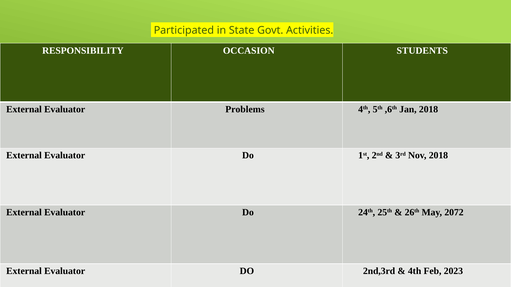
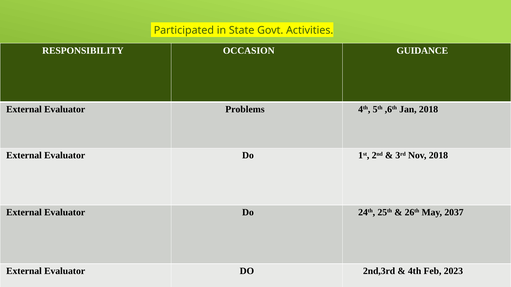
STUDENTS: STUDENTS -> GUIDANCE
2072: 2072 -> 2037
